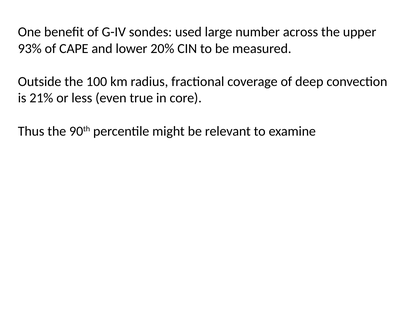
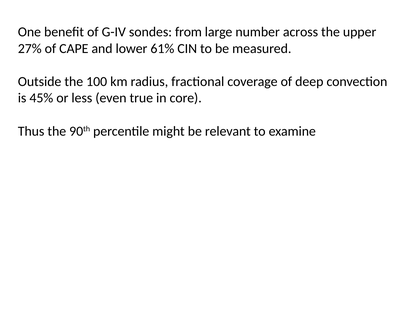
used: used -> from
93%: 93% -> 27%
20%: 20% -> 61%
21%: 21% -> 45%
